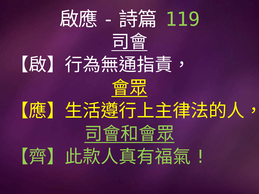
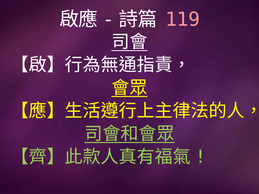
119 colour: light green -> pink
